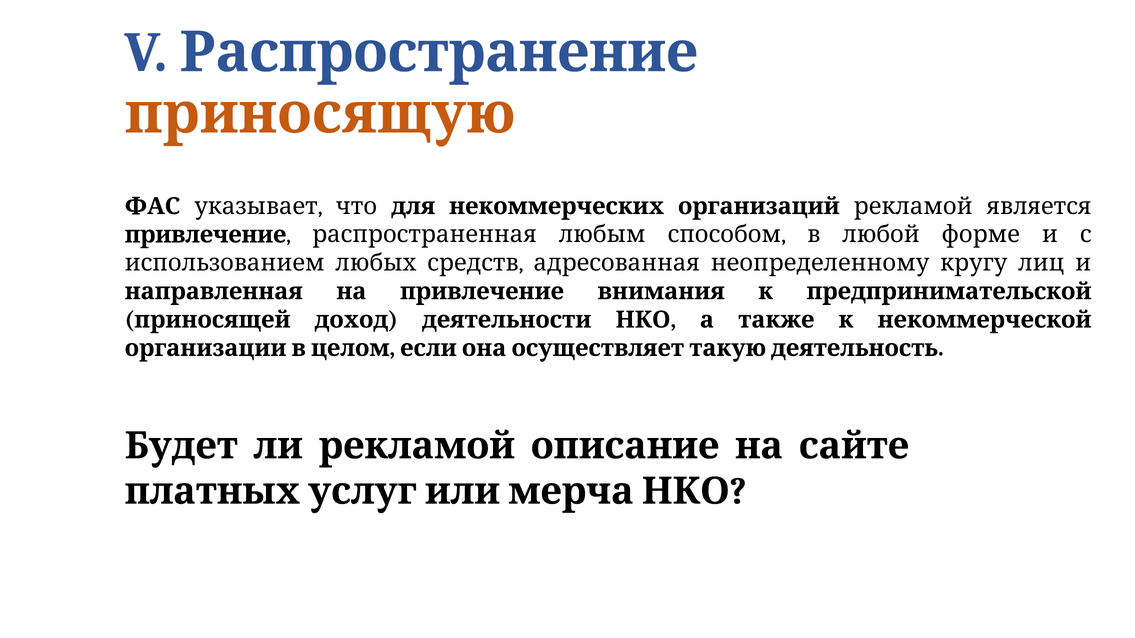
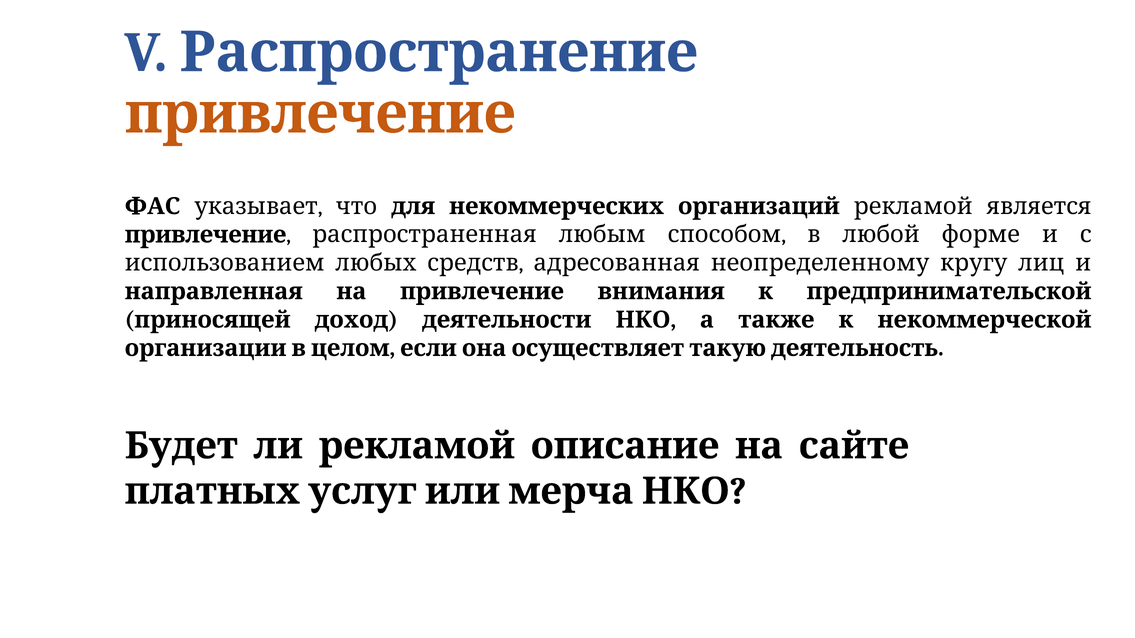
приносящую at (320, 114): приносящую -> привлечение
